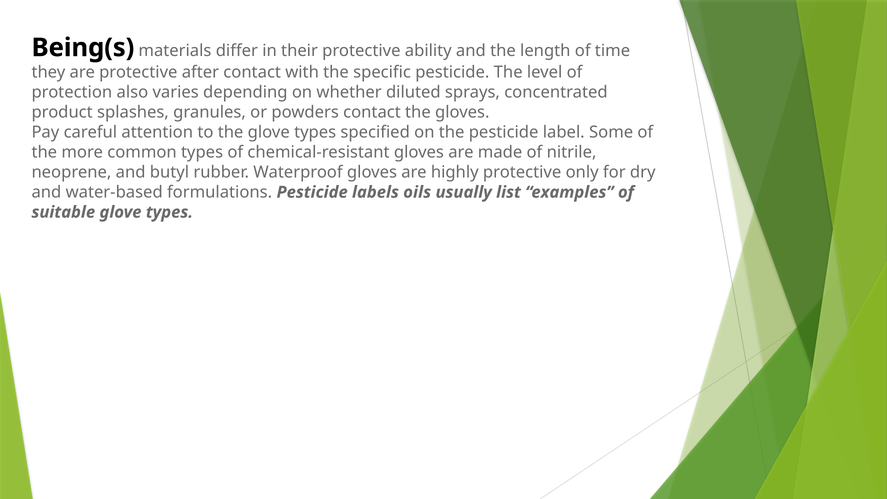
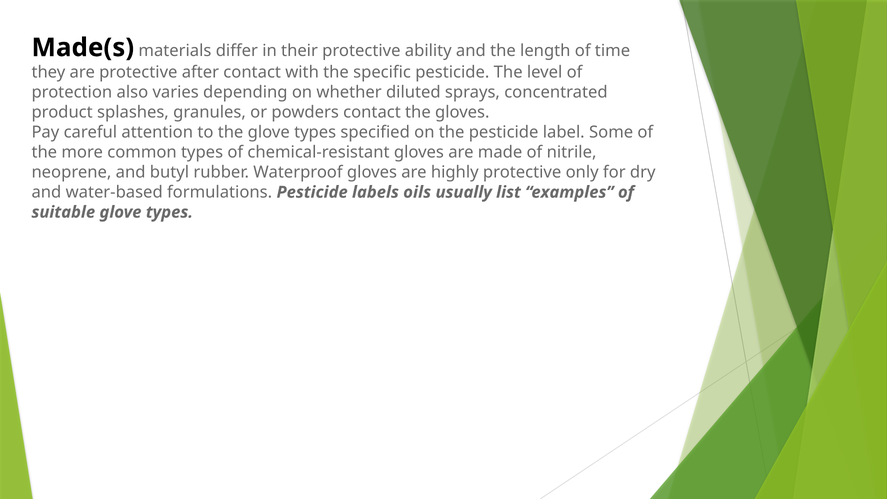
Being(s: Being(s -> Made(s
